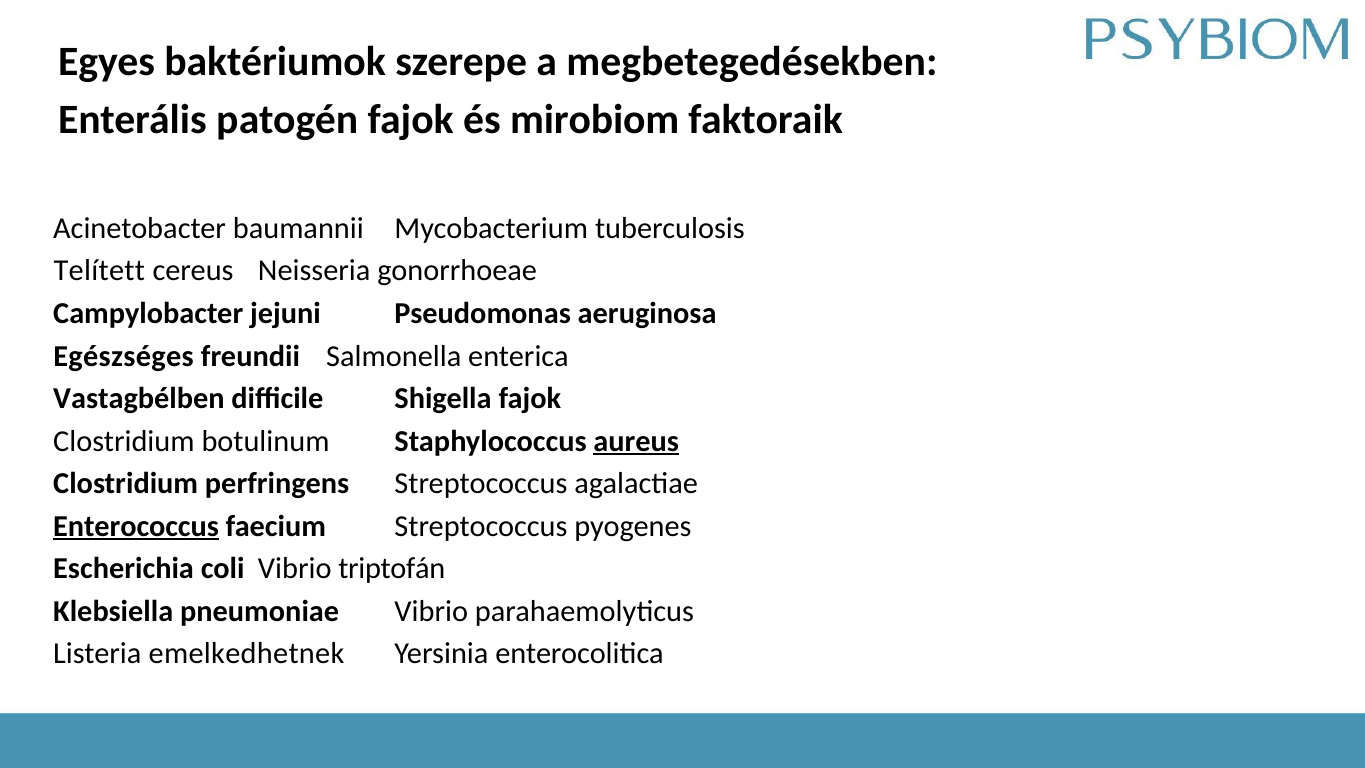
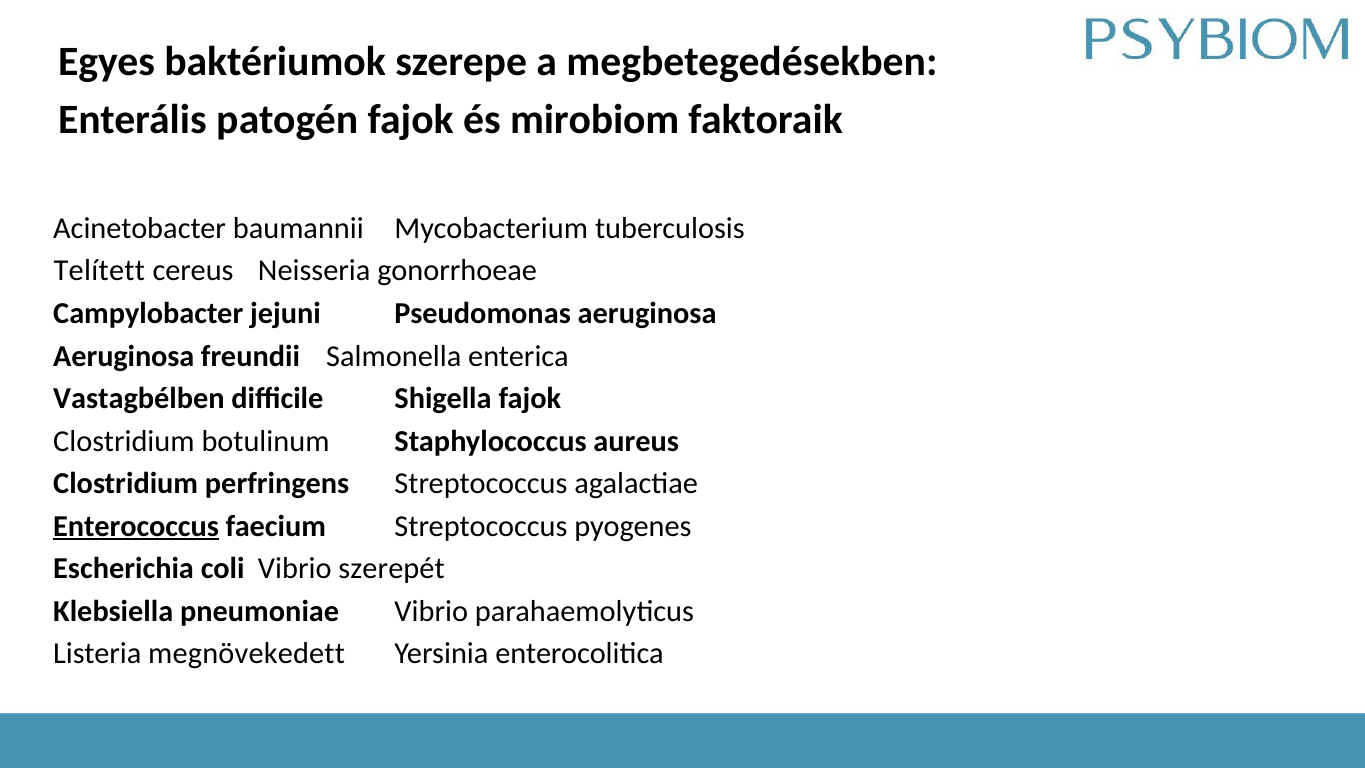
Egészséges at (124, 356): Egészséges -> Aeruginosa
aureus underline: present -> none
triptofán: triptofán -> szerepét
emelkedhetnek: emelkedhetnek -> megnövekedett
